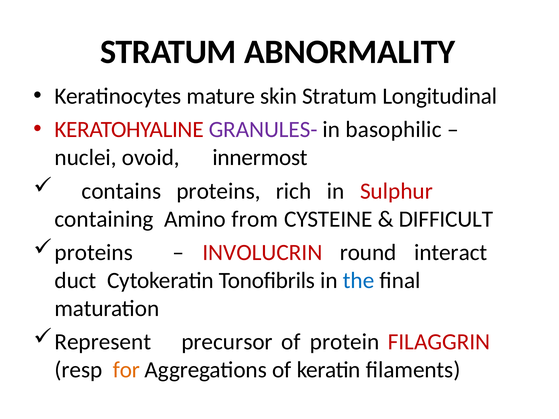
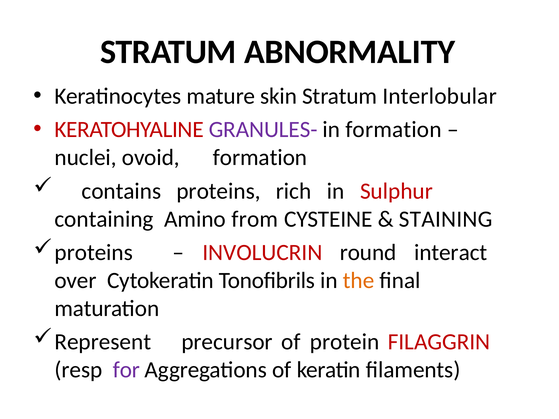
Longitudinal: Longitudinal -> Interlobular
in basophilic: basophilic -> formation
ovoid innermost: innermost -> formation
DIFFICULT: DIFFICULT -> STAINING
duct: duct -> over
the colour: blue -> orange
for colour: orange -> purple
